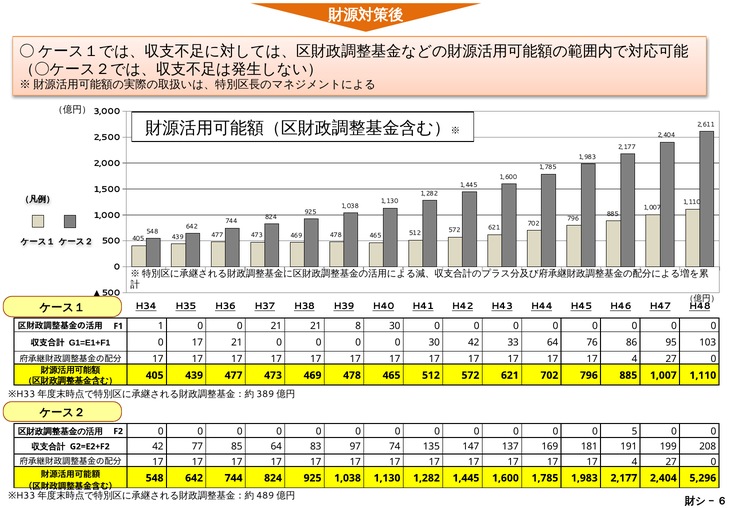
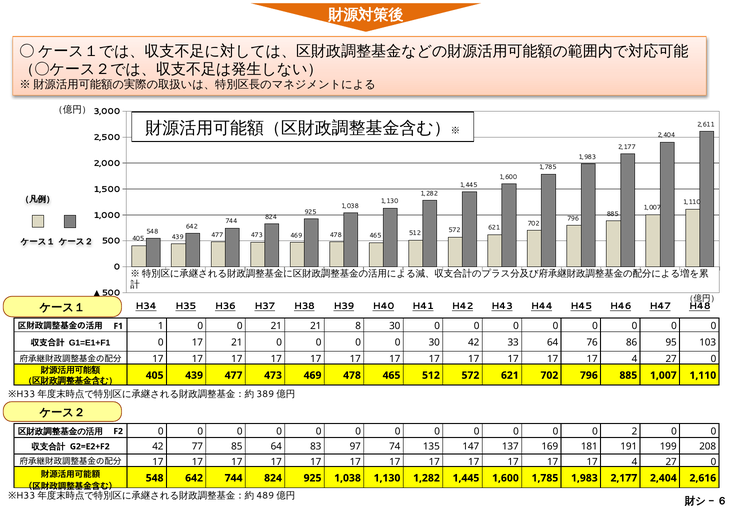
5: 5 -> 2
5,296: 5,296 -> 2,616
